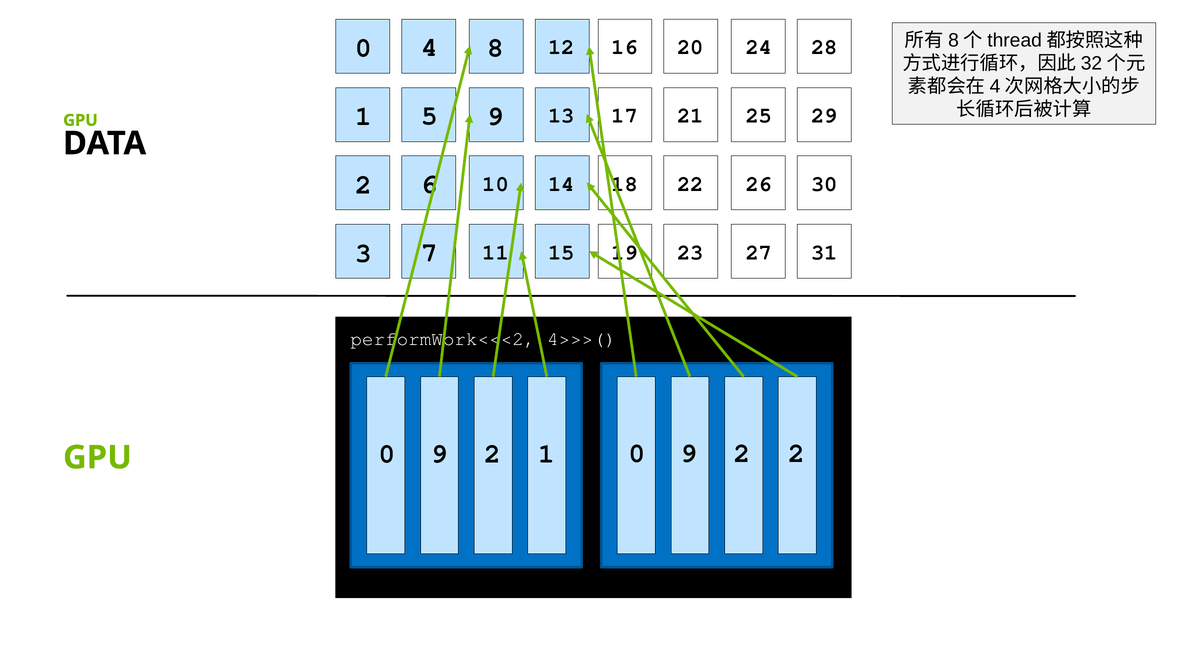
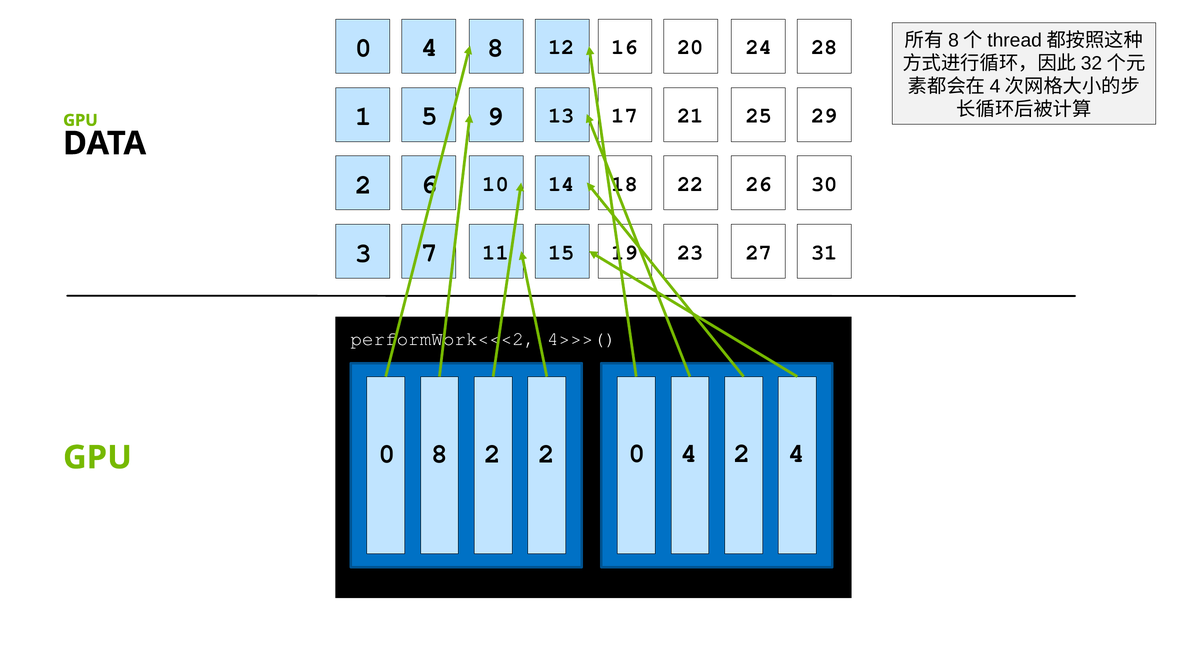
9 at (439, 453): 9 -> 8
2 1: 1 -> 2
9 at (689, 453): 9 -> 4
2 2: 2 -> 4
